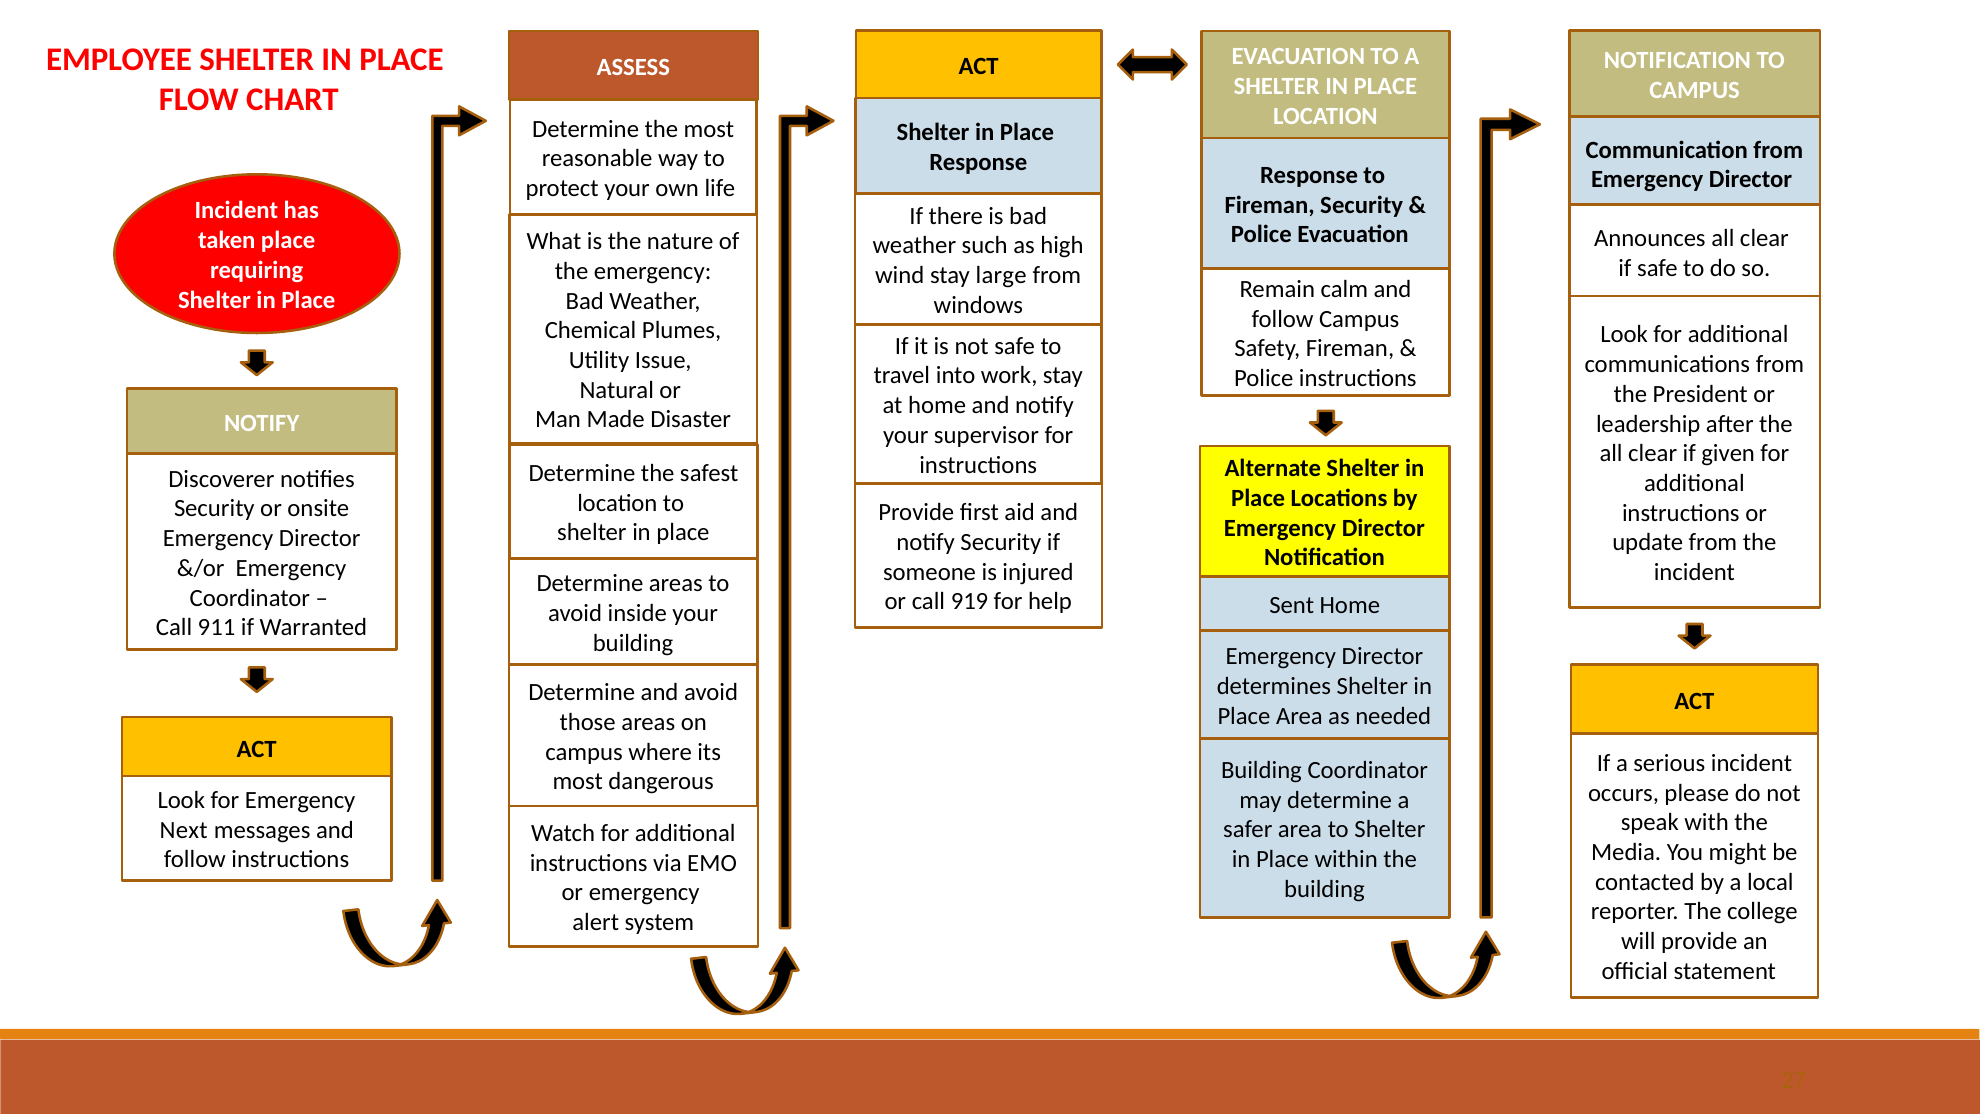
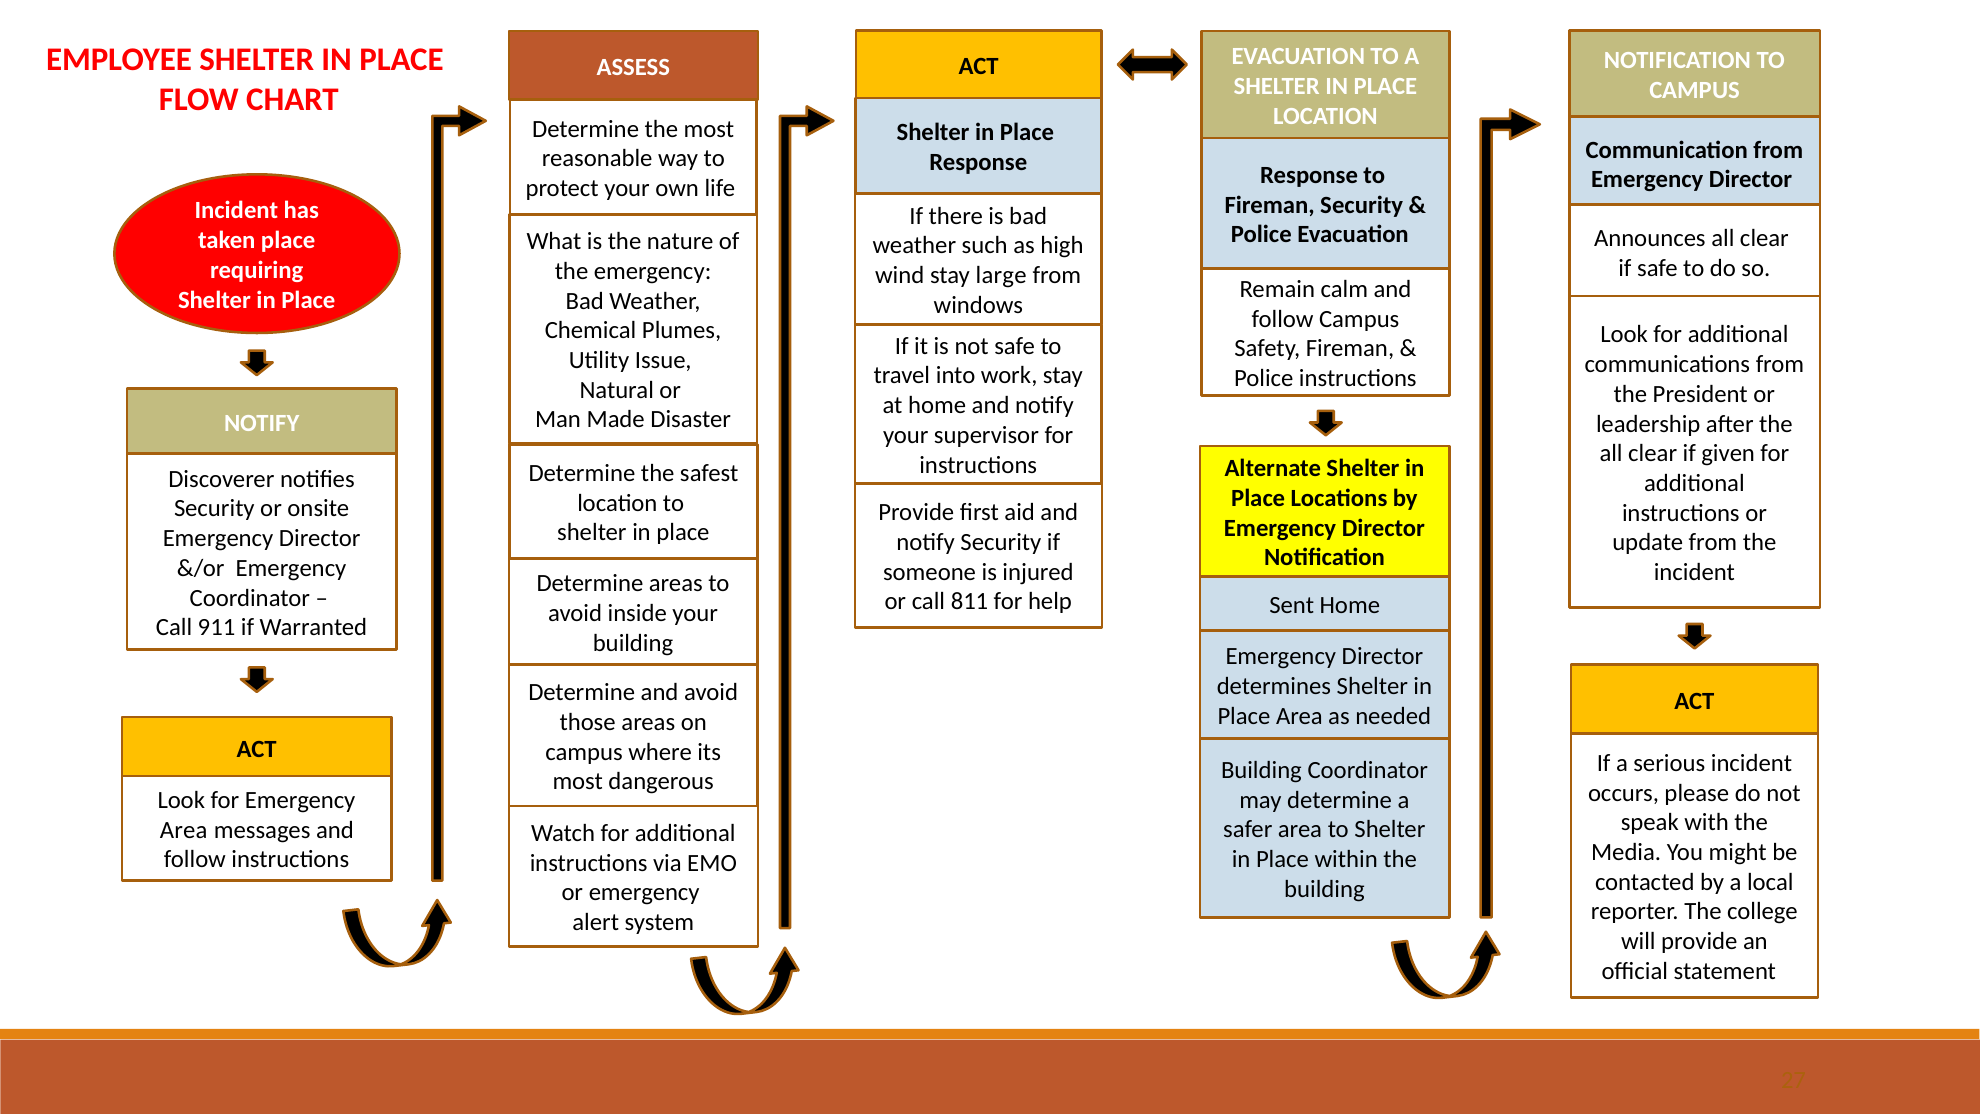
919: 919 -> 811
Next at (184, 830): Next -> Area
